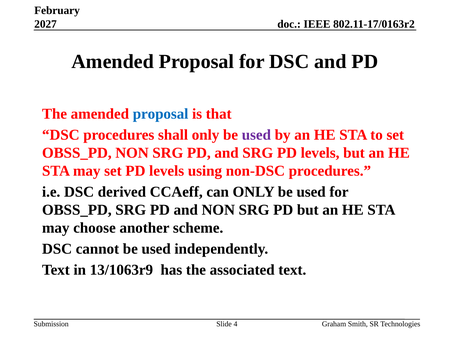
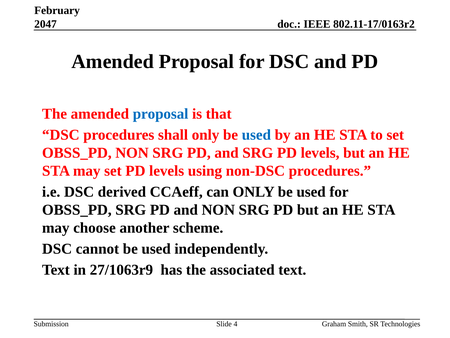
2027: 2027 -> 2047
used at (256, 135) colour: purple -> blue
13/1063r9: 13/1063r9 -> 27/1063r9
